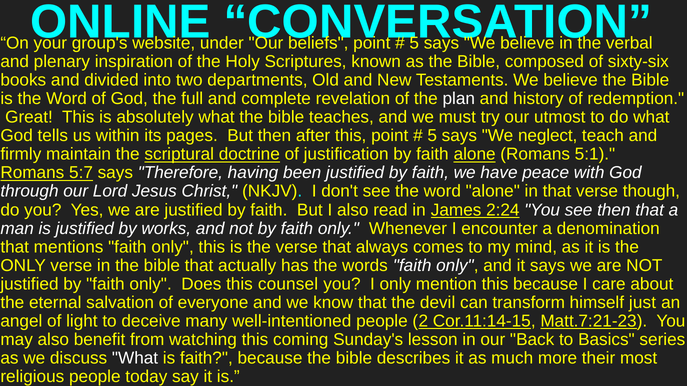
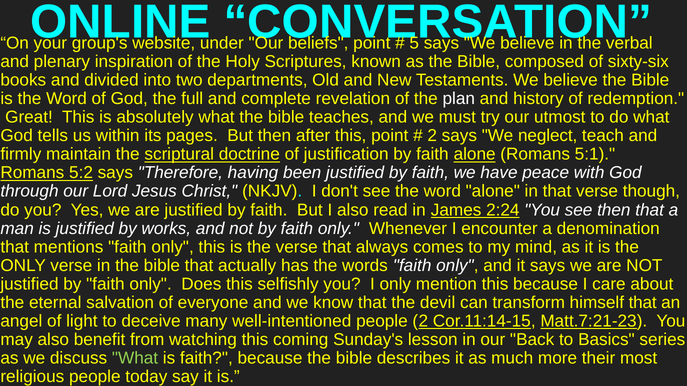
5 at (432, 136): 5 -> 2
5:7: 5:7 -> 5:2
counsel: counsel -> selfishly
himself just: just -> that
What at (135, 359) colour: white -> light green
